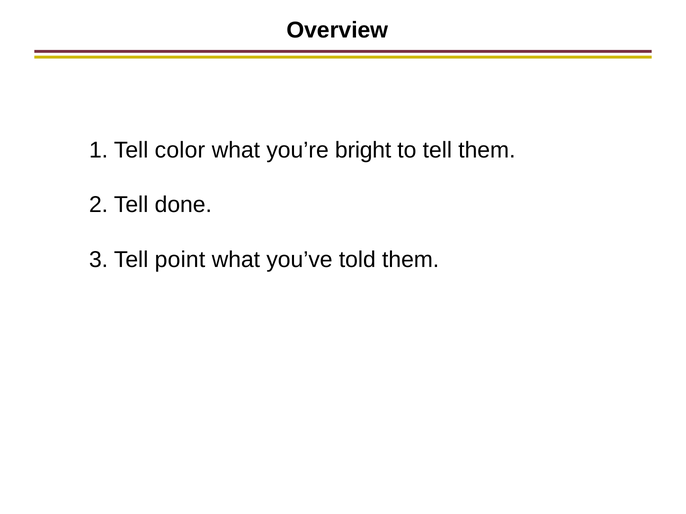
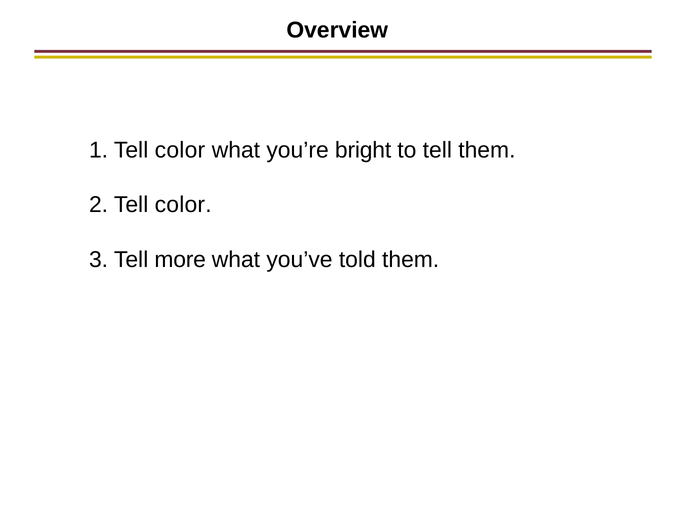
2 Tell done: done -> color
point: point -> more
